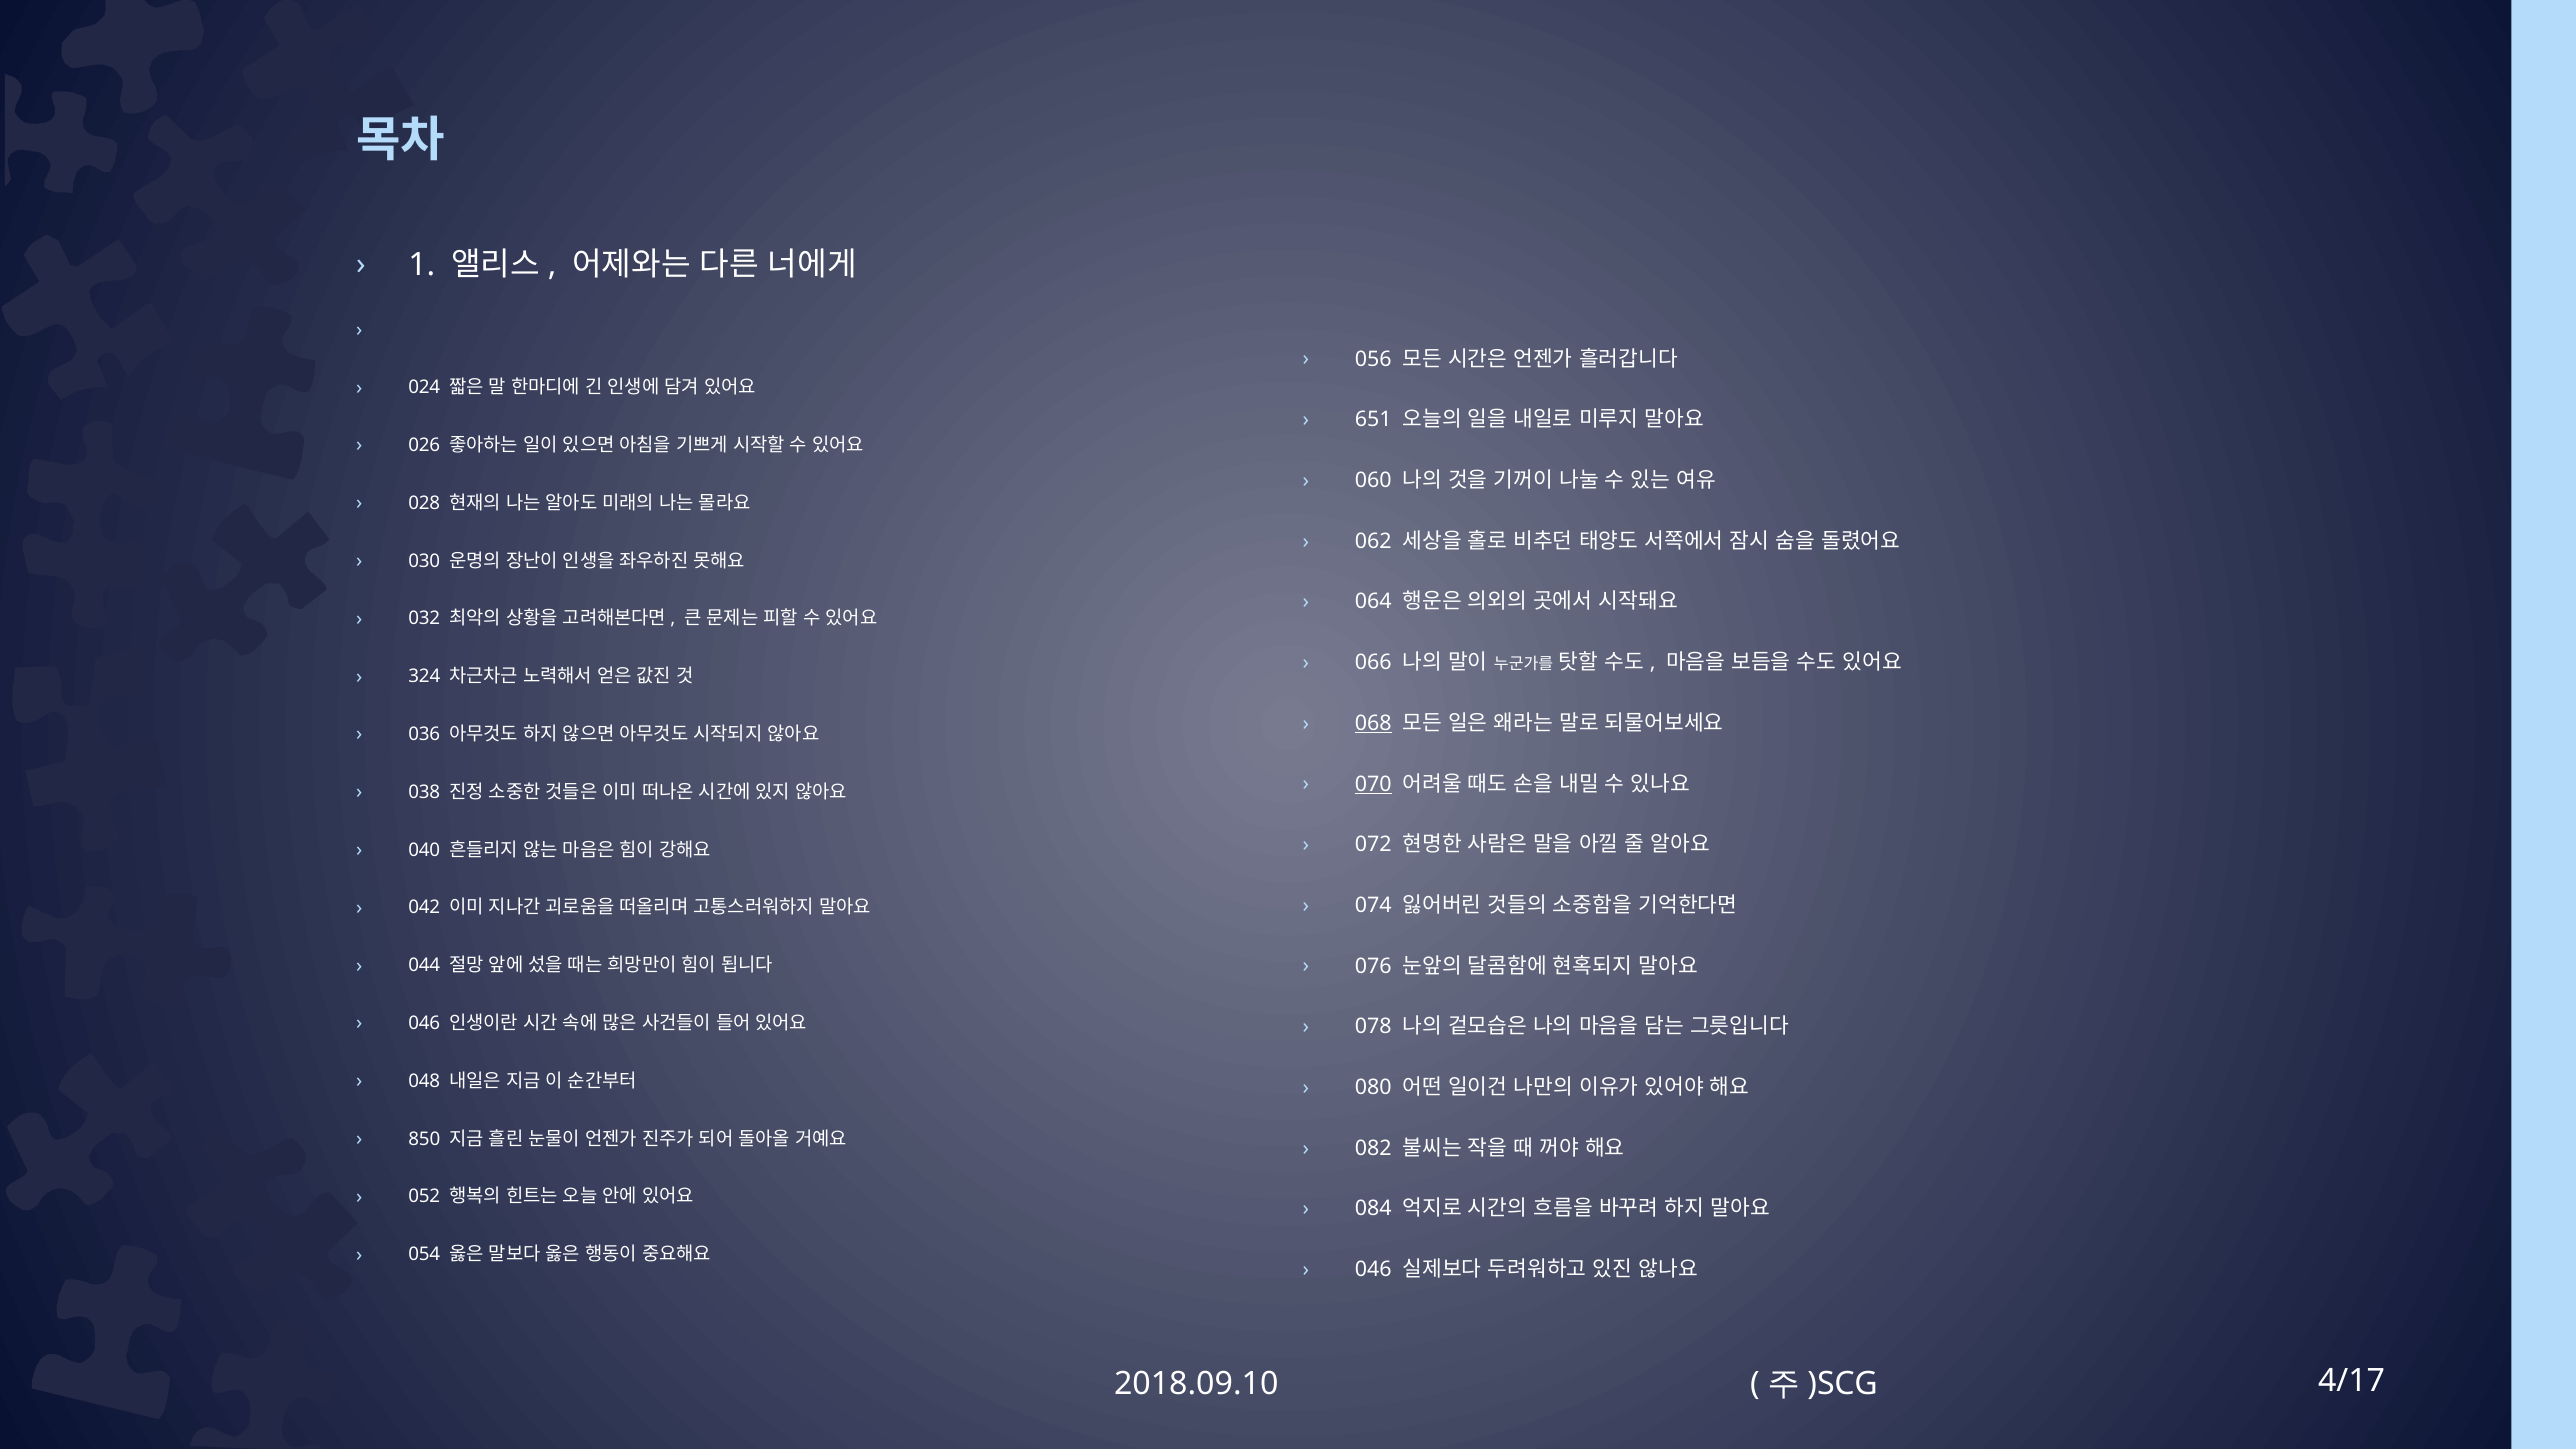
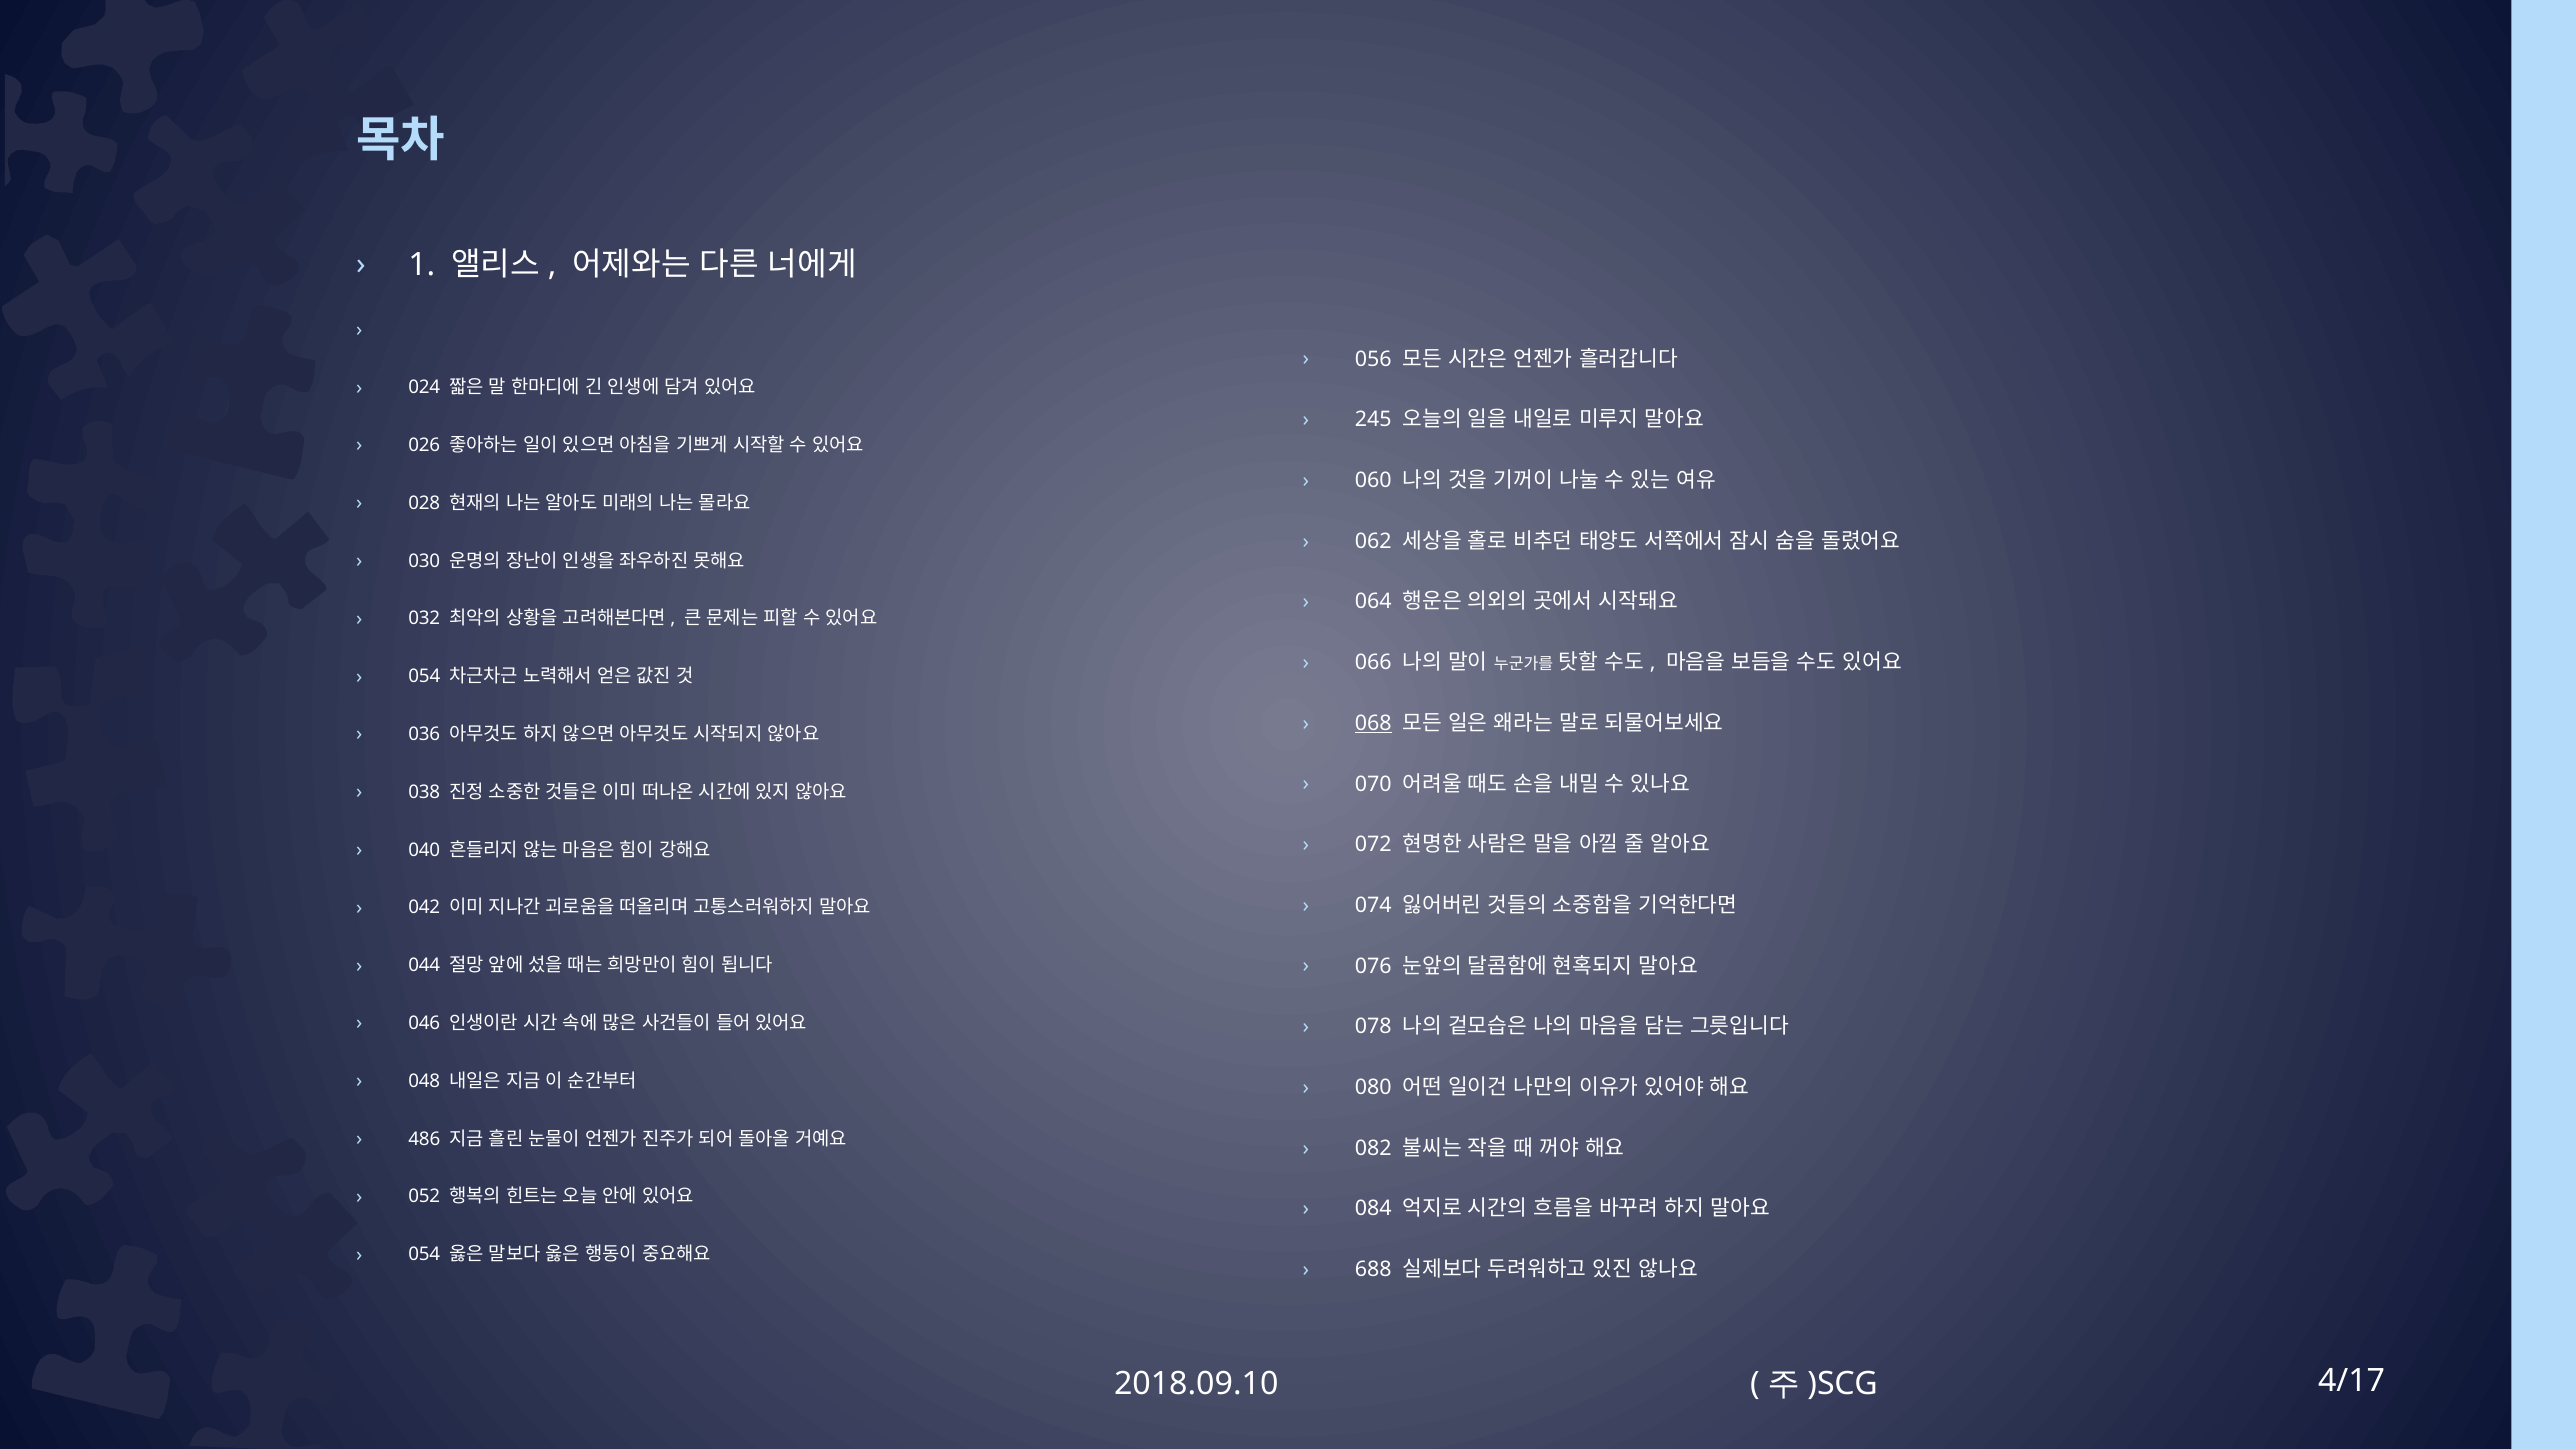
651: 651 -> 245
324 at (424, 677): 324 -> 054
070 underline: present -> none
850: 850 -> 486
046 at (1373, 1270): 046 -> 688
